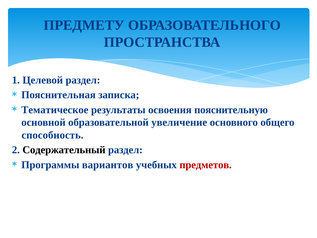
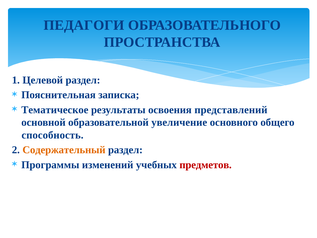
ПРЕДМЕТУ: ПРЕДМЕТУ -> ПЕДАГОГИ
пояснительную: пояснительную -> представлений
Содержательный colour: black -> orange
вариантов: вариантов -> изменений
